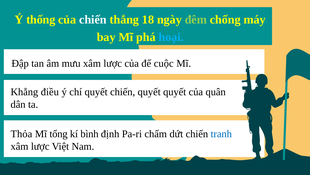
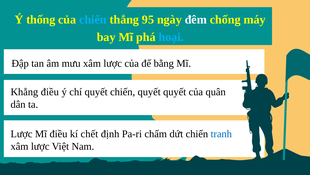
chiến at (93, 20) colour: white -> light blue
18: 18 -> 95
đêm colour: light green -> white
cuộc: cuộc -> bằng
Thỏa at (21, 133): Thỏa -> Lược
Mĩ tổng: tổng -> điều
bình: bình -> chết
